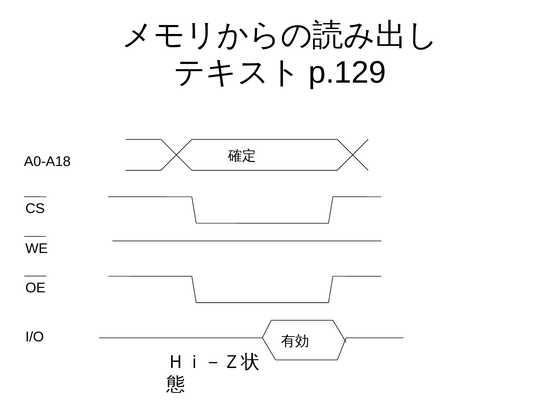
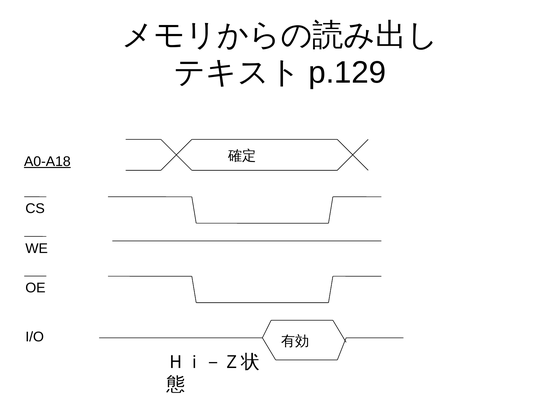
A0-A18 underline: none -> present
